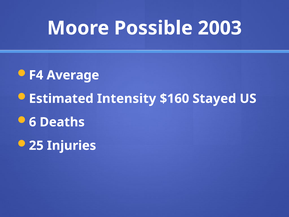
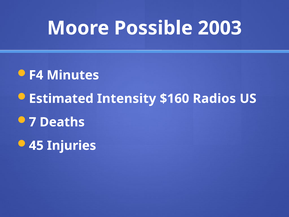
Average: Average -> Minutes
Stayed: Stayed -> Radios
6: 6 -> 7
25: 25 -> 45
